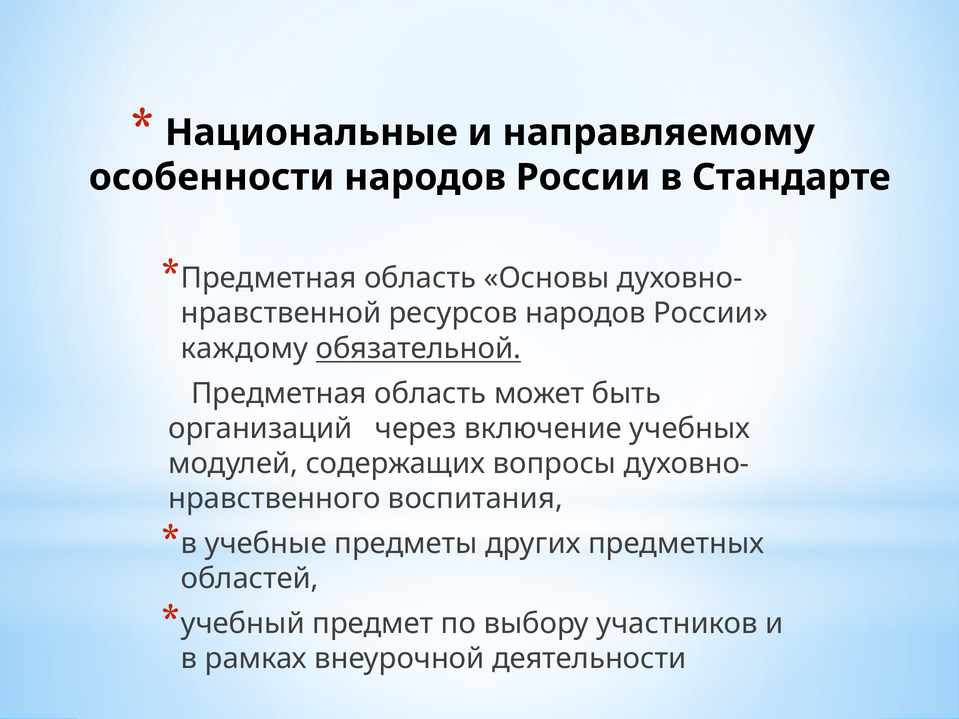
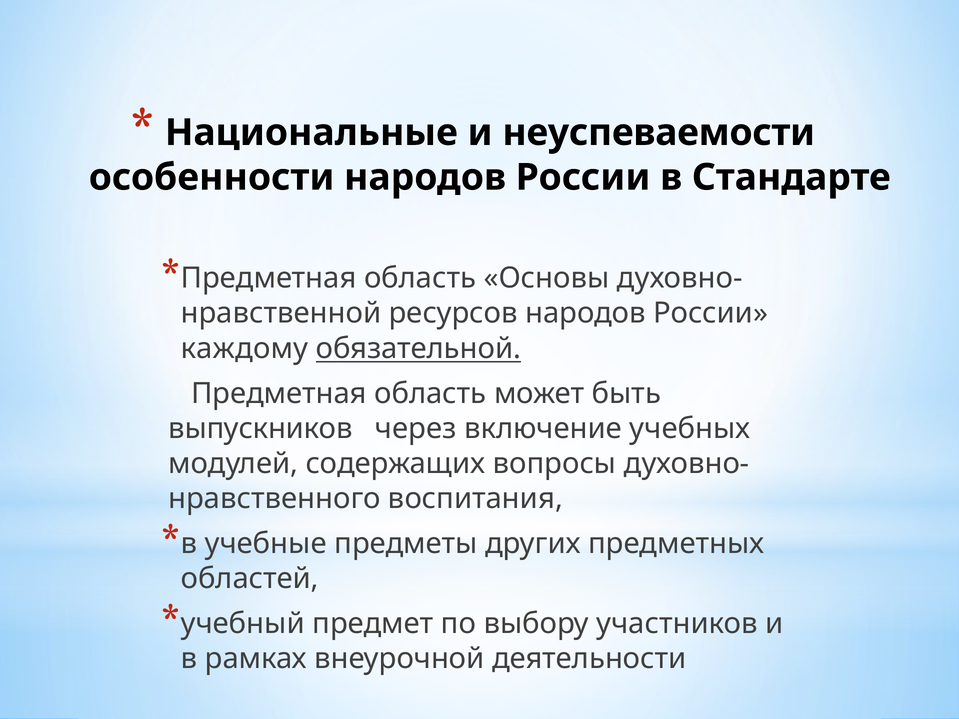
направляемому: направляемому -> неуспеваемости
организаций: организаций -> выпускников
